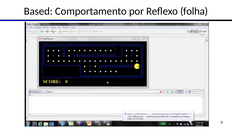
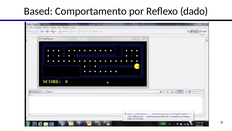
folha: folha -> dado
